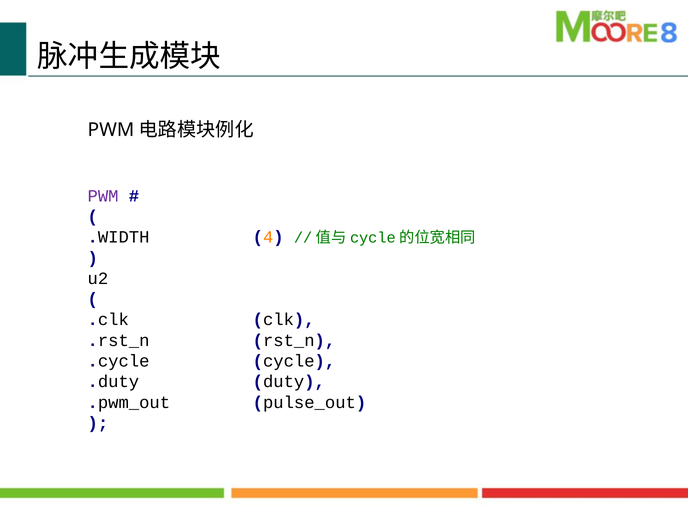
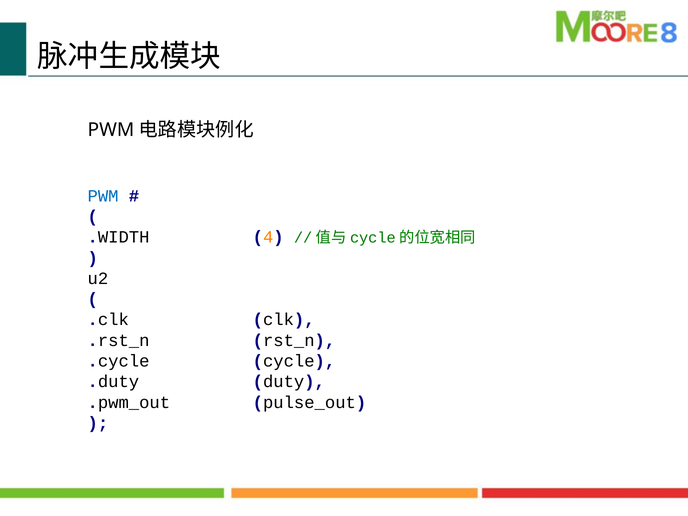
PWM at (103, 196) colour: purple -> blue
